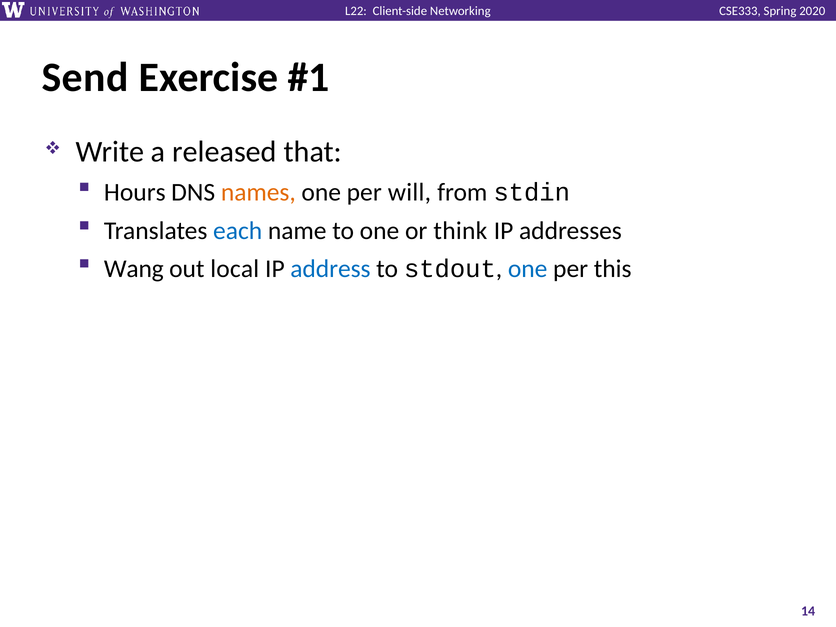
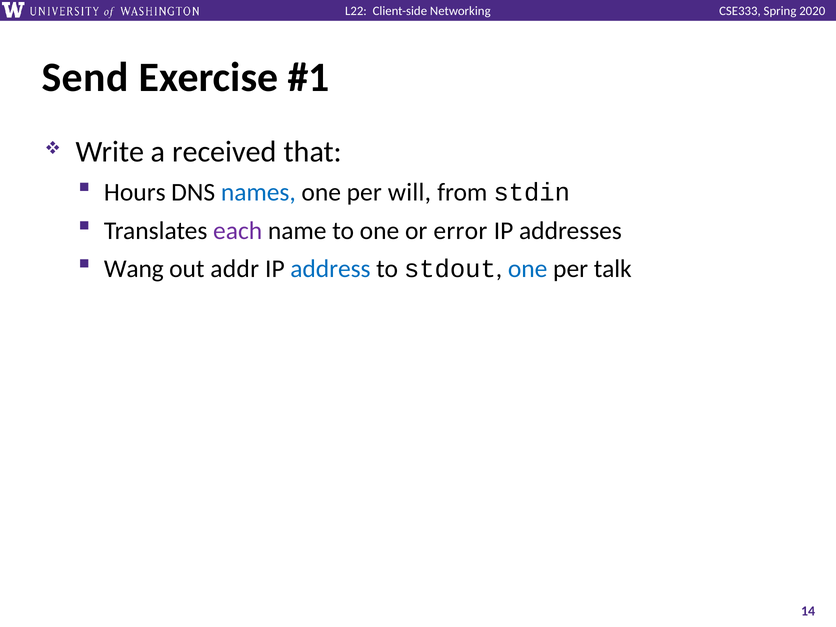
released: released -> received
names colour: orange -> blue
each colour: blue -> purple
think: think -> error
local: local -> addr
this: this -> talk
